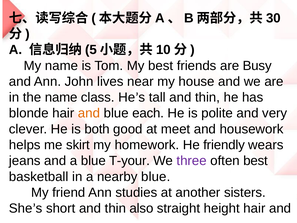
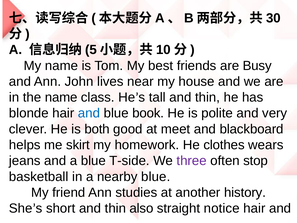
and at (89, 113) colour: orange -> blue
each: each -> book
housework: housework -> blackboard
friendly: friendly -> clothes
T-your: T-your -> T-side
often best: best -> stop
sisters: sisters -> history
height: height -> notice
